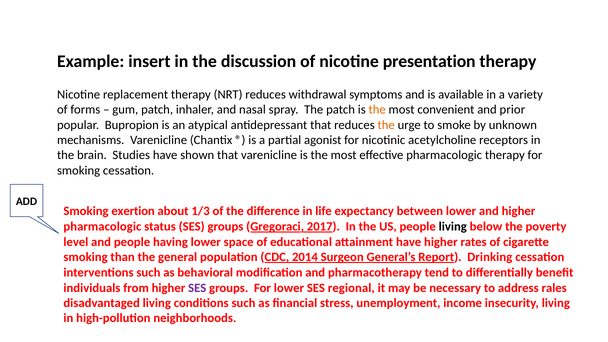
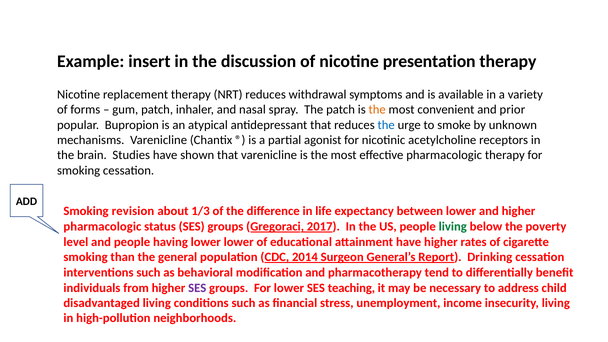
the at (386, 125) colour: orange -> blue
exertion: exertion -> revision
living at (453, 226) colour: black -> green
lower space: space -> lower
regional: regional -> teaching
rales: rales -> child
